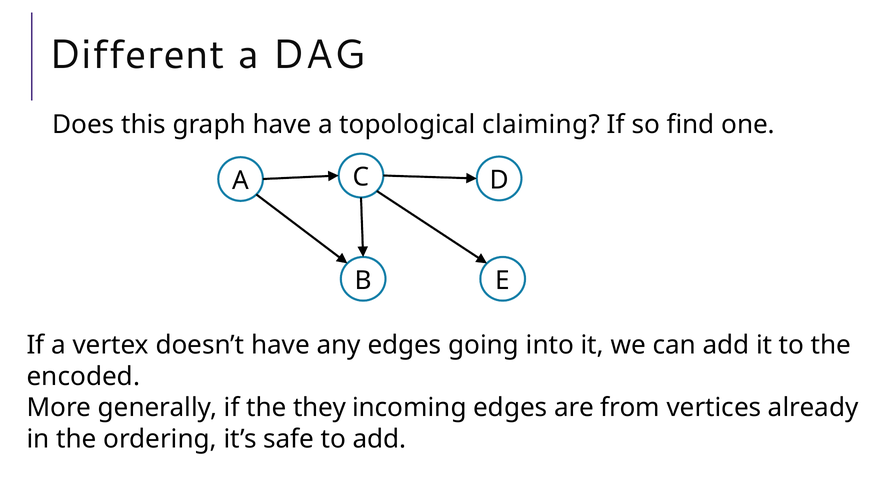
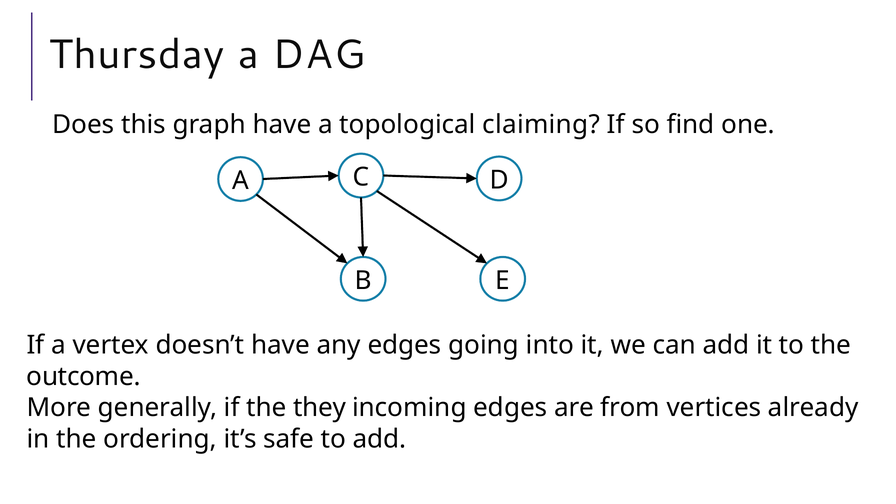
Different: Different -> Thursday
encoded: encoded -> outcome
